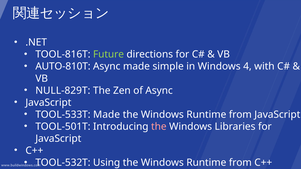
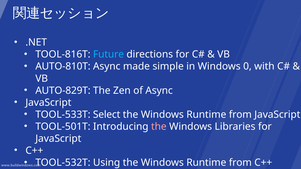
Future colour: light green -> light blue
4: 4 -> 0
NULL-829T: NULL-829T -> AUTO-829T
TOOL-533T Made: Made -> Select
